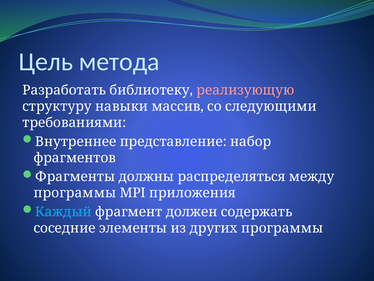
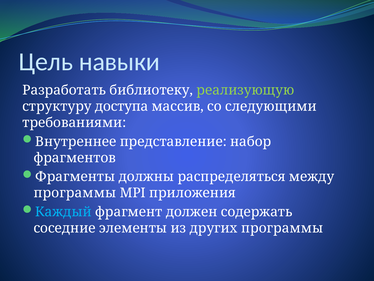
метода: метода -> навыки
реализующую colour: pink -> light green
навыки: навыки -> доступа
